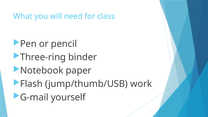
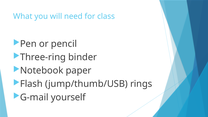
work: work -> rings
